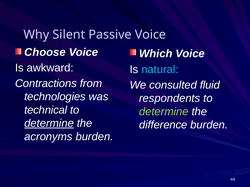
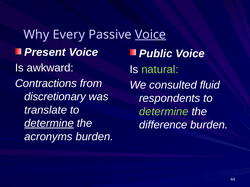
Silent: Silent -> Every
Voice at (150, 35) underline: none -> present
Choose: Choose -> Present
Which: Which -> Public
natural colour: light blue -> light green
technologies: technologies -> discretionary
technical: technical -> translate
